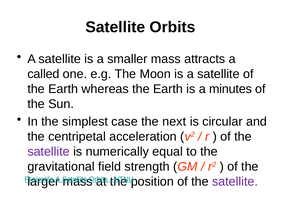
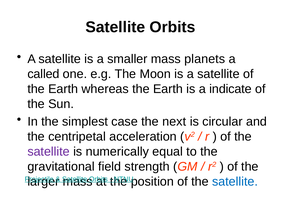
attracts: attracts -> planets
minutes: minutes -> indicate
satellite at (235, 181) colour: purple -> blue
